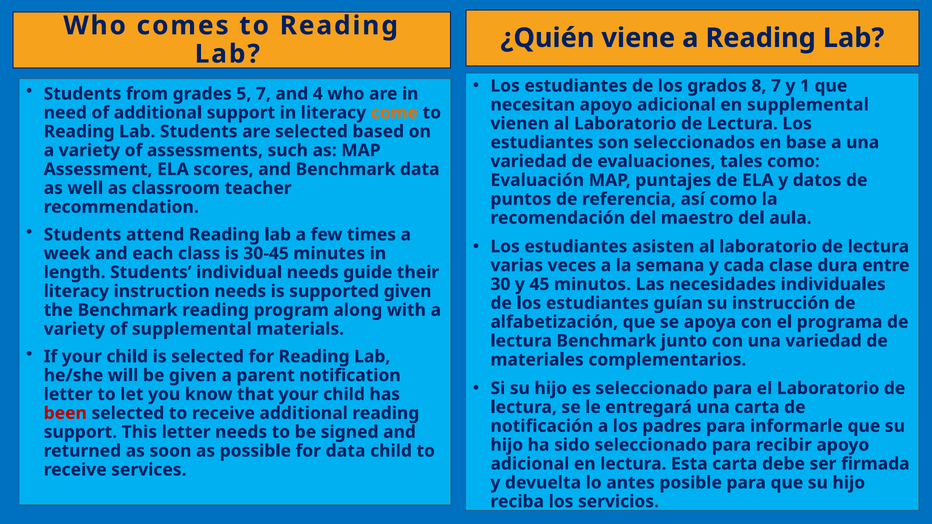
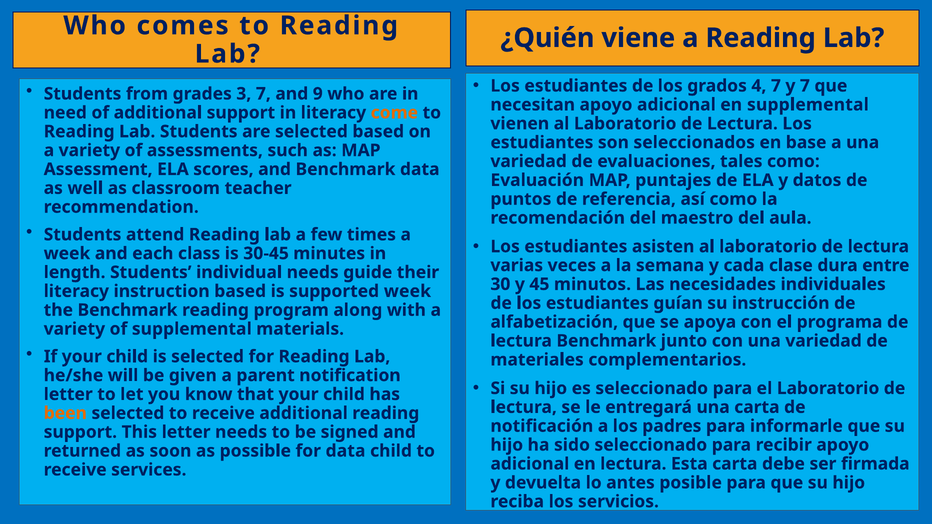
8: 8 -> 4
y 1: 1 -> 7
5: 5 -> 3
4: 4 -> 9
instruction needs: needs -> based
supported given: given -> week
been colour: red -> orange
